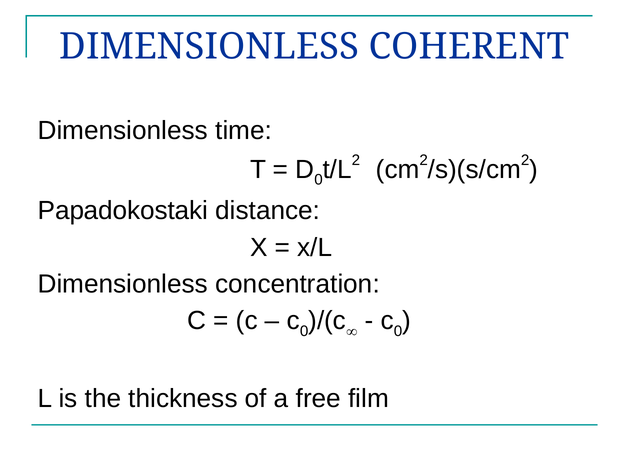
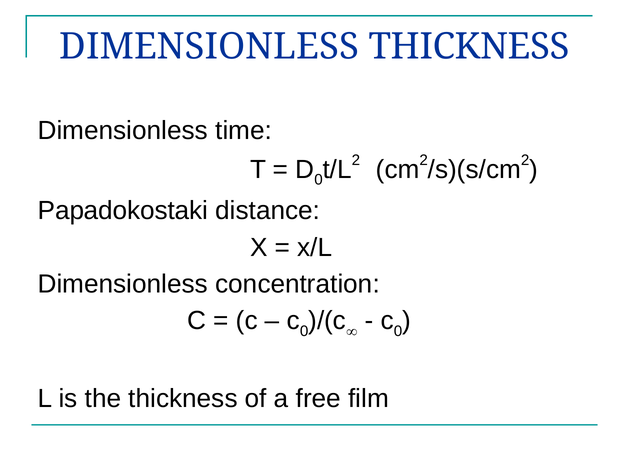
DIMENSIONLESS COHERENT: COHERENT -> THICKNESS
